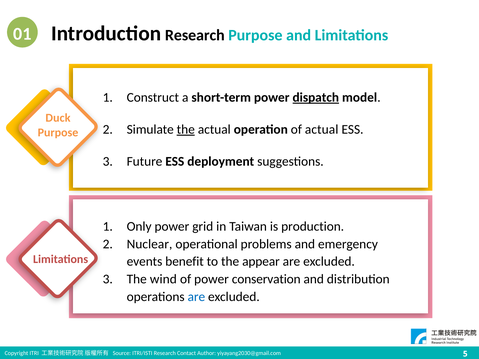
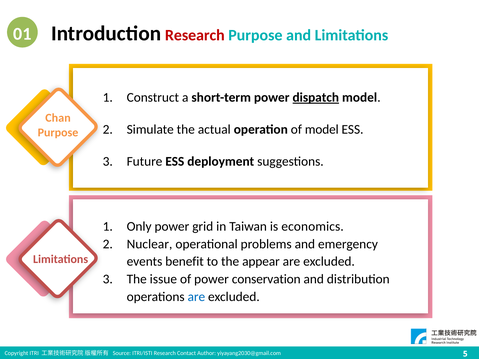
Research at (195, 35) colour: black -> red
Duck: Duck -> Chan
the at (186, 129) underline: present -> none
of actual: actual -> model
production: production -> economics
wind: wind -> issue
